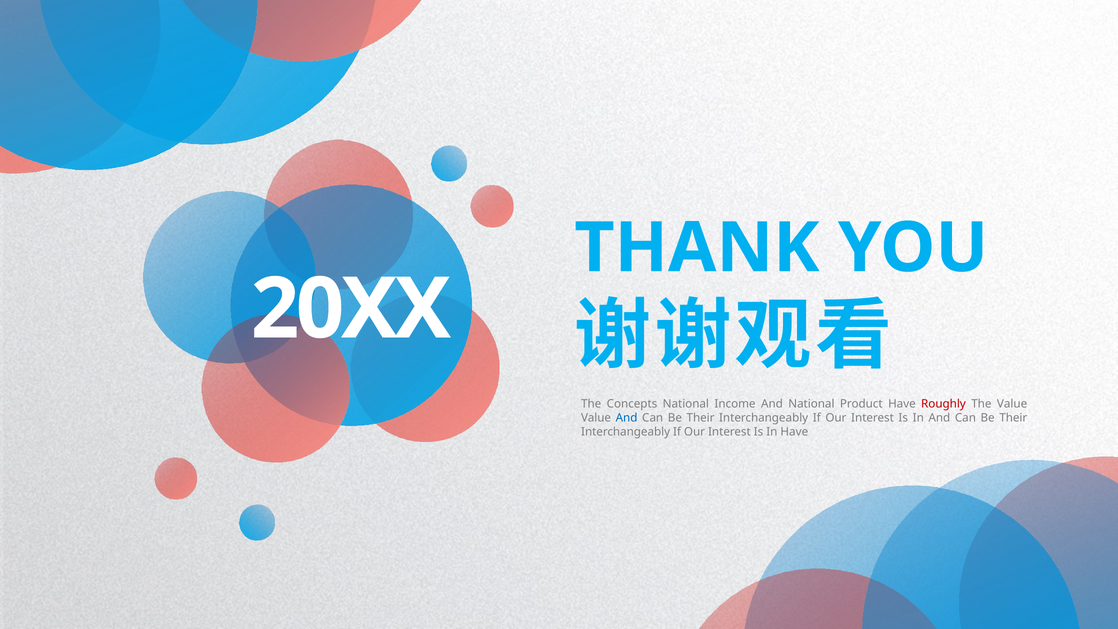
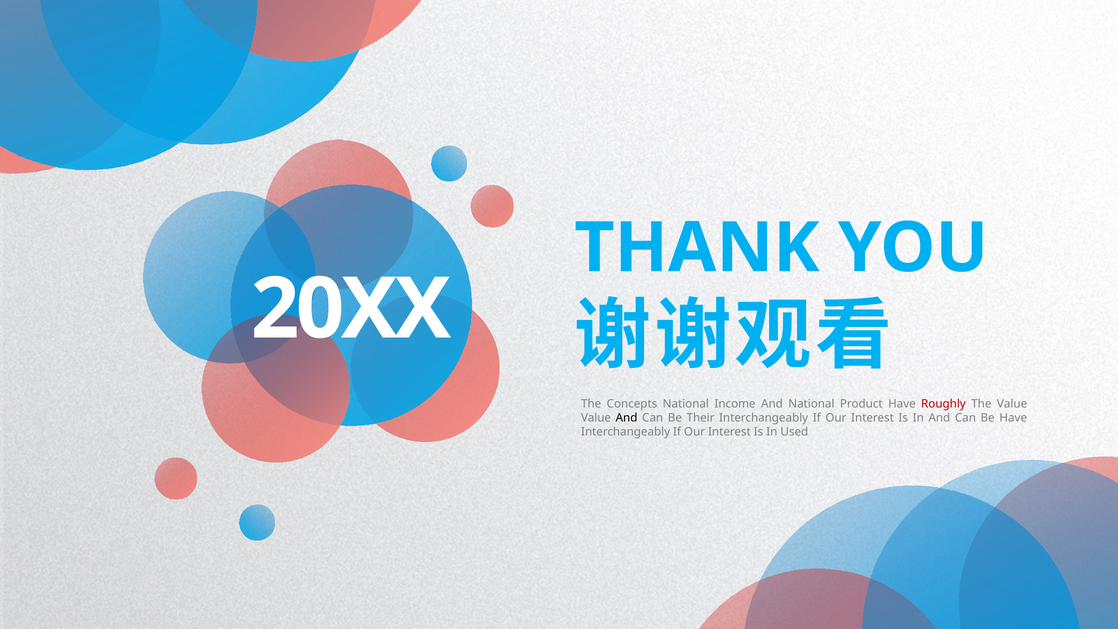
And at (627, 418) colour: blue -> black
Their at (1013, 418): Their -> Have
In Have: Have -> Used
